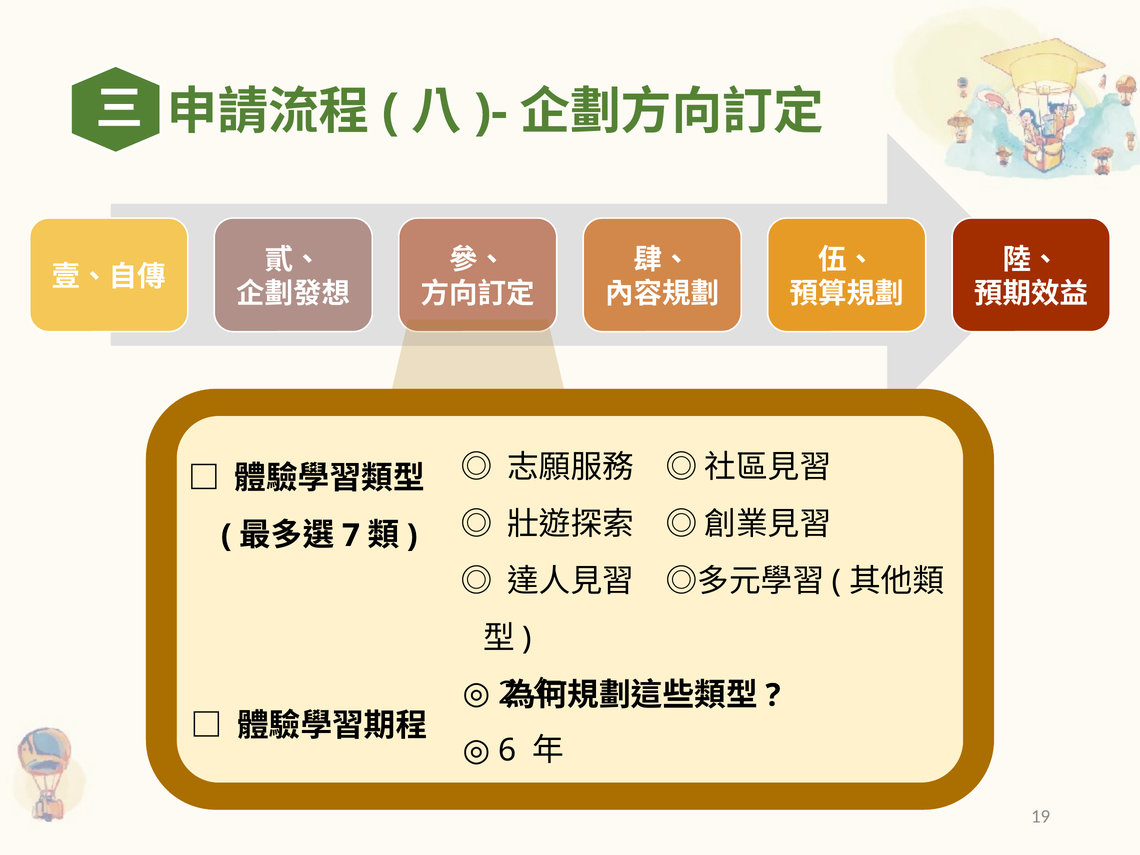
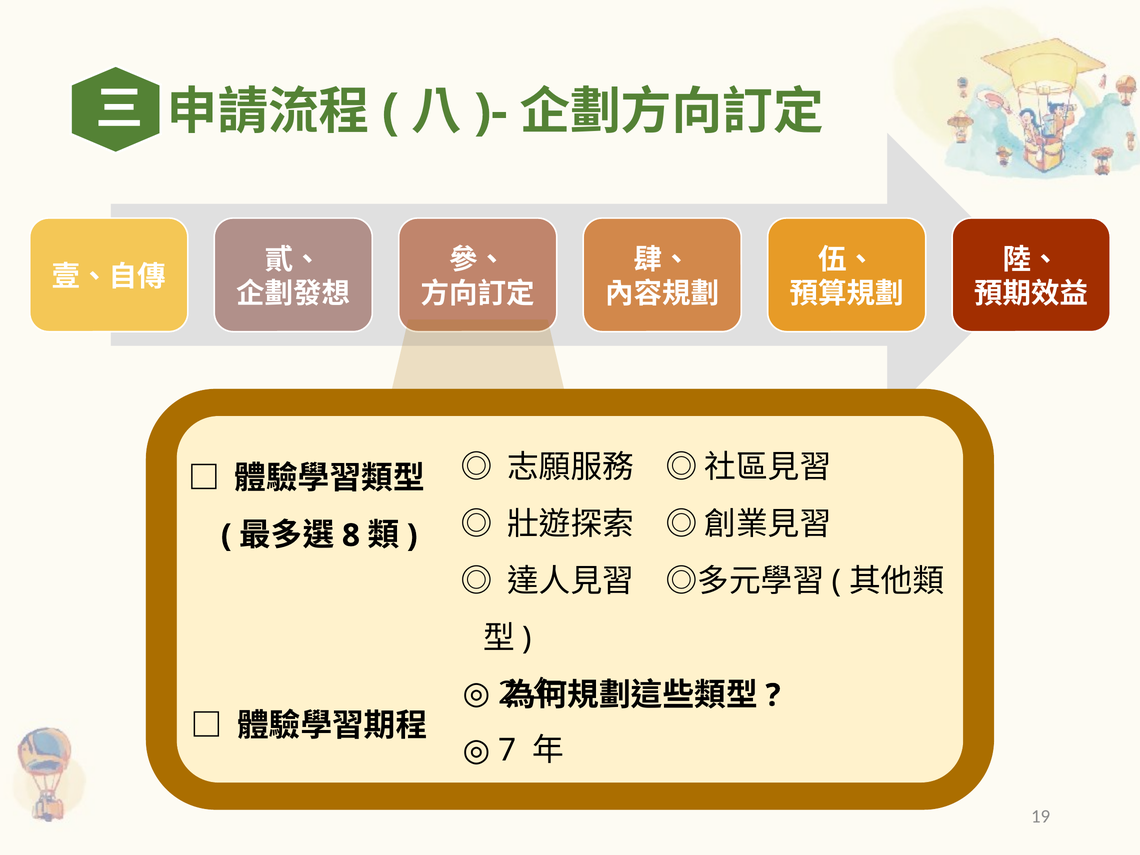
7: 7 -> 8
6: 6 -> 7
